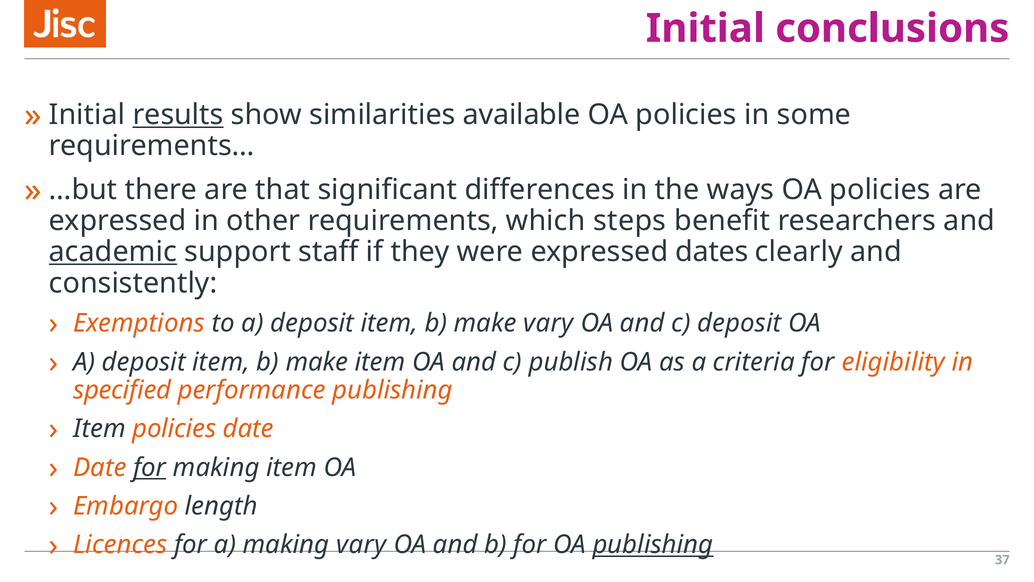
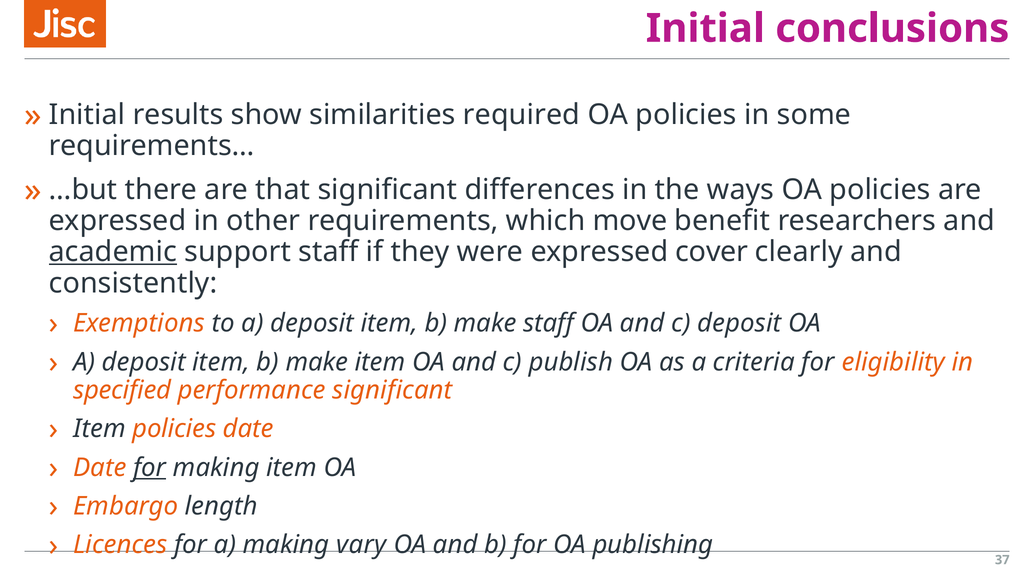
results underline: present -> none
available: available -> required
steps: steps -> move
dates: dates -> cover
make vary: vary -> staff
performance publishing: publishing -> significant
publishing at (653, 545) underline: present -> none
